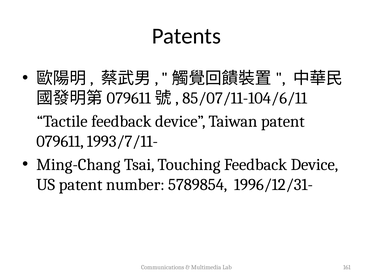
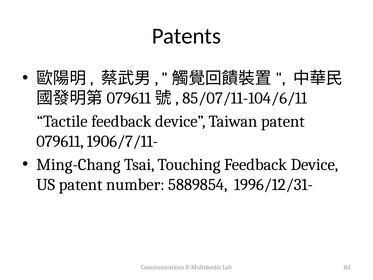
1993/7/11-: 1993/7/11- -> 1906/7/11-
5789854: 5789854 -> 5889854
